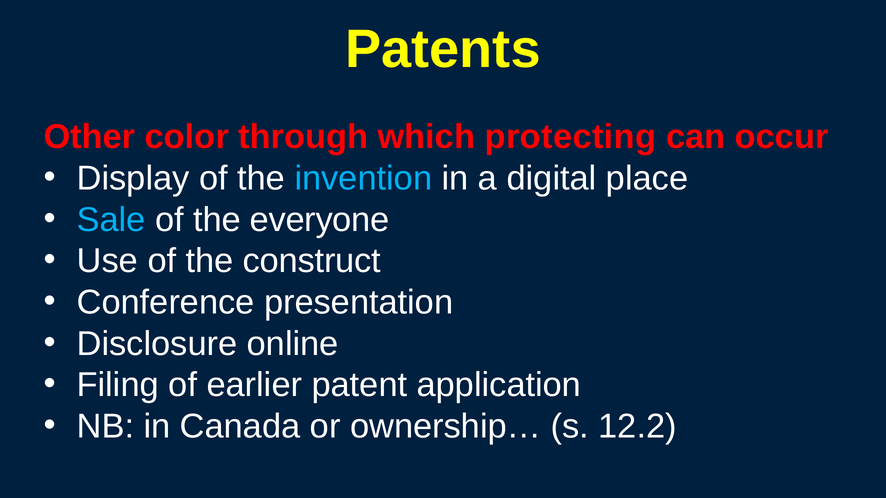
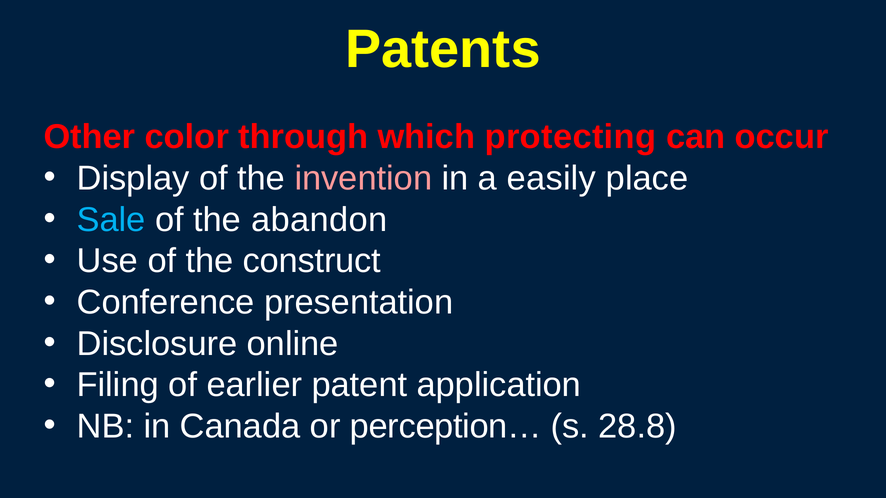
invention colour: light blue -> pink
digital: digital -> easily
everyone: everyone -> abandon
ownership…: ownership… -> perception…
12.2: 12.2 -> 28.8
